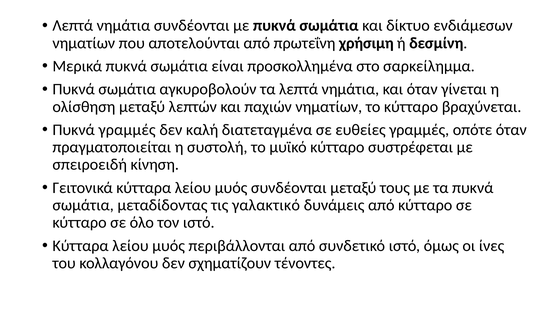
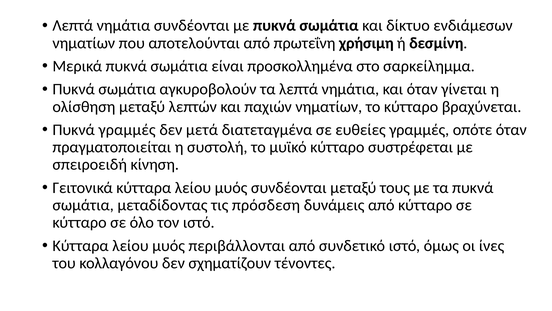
καλή: καλή -> μετά
γαλακτικό: γαλακτικό -> πρόσδεση
